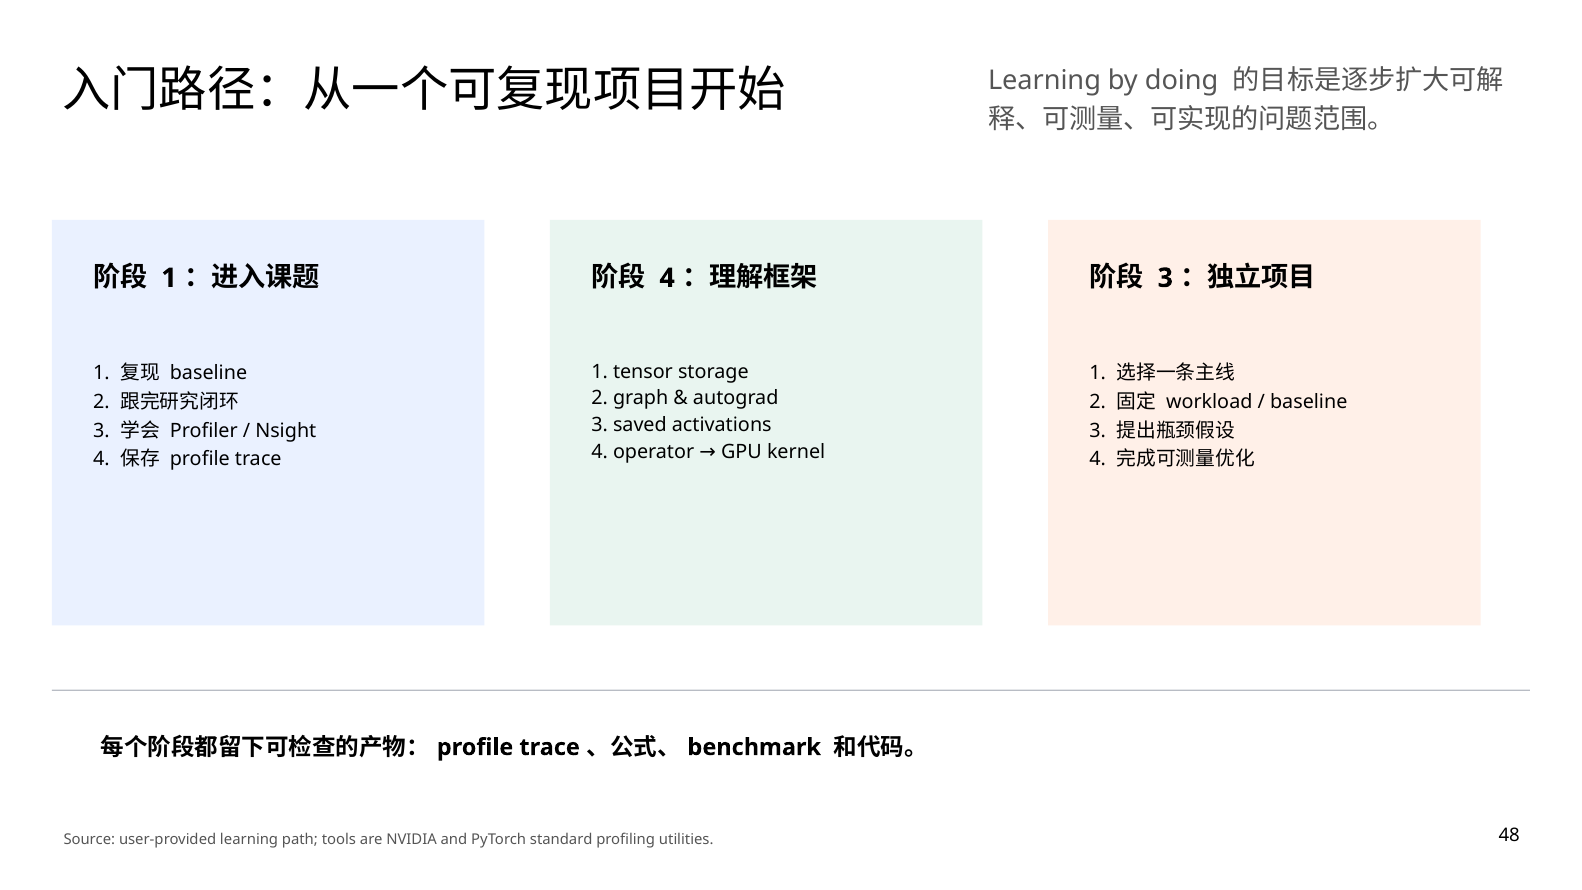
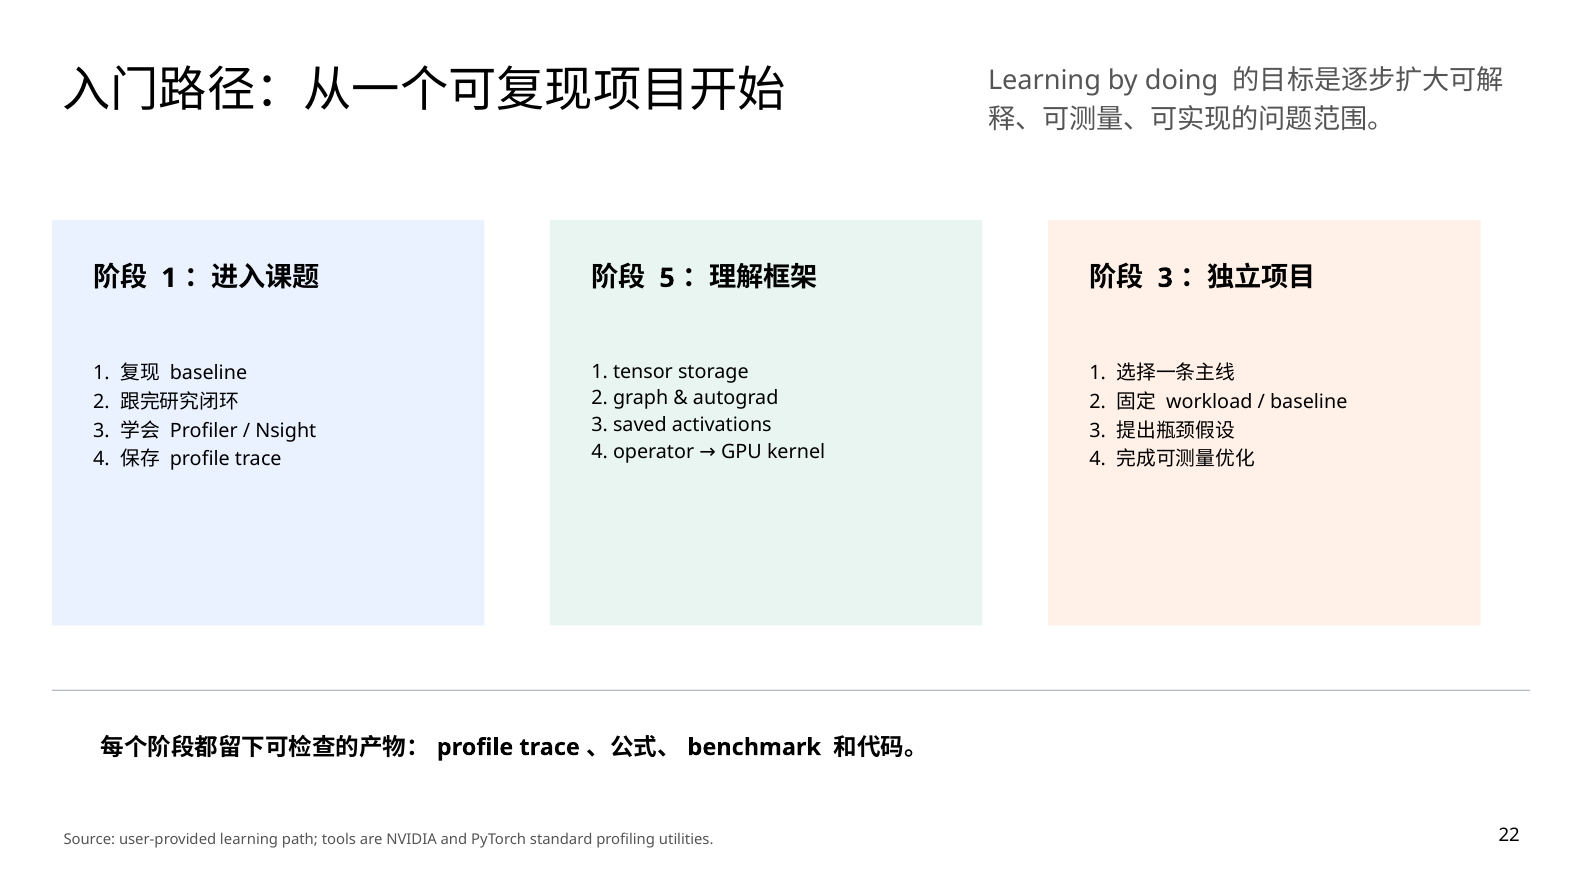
4 at (667, 278): 4 -> 5
48: 48 -> 22
